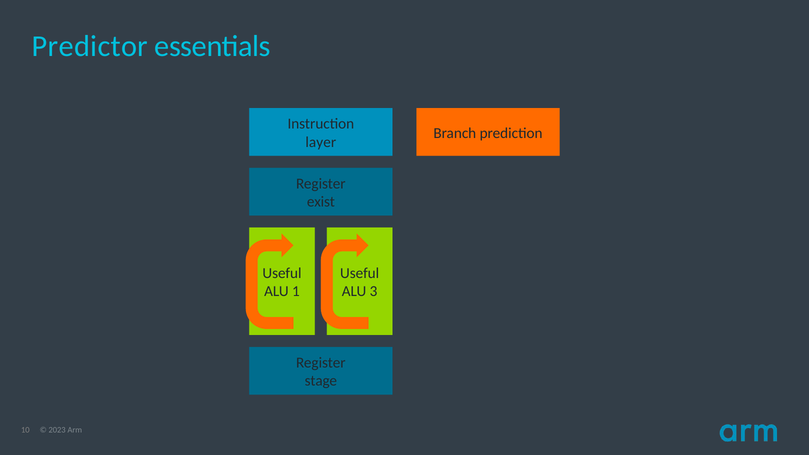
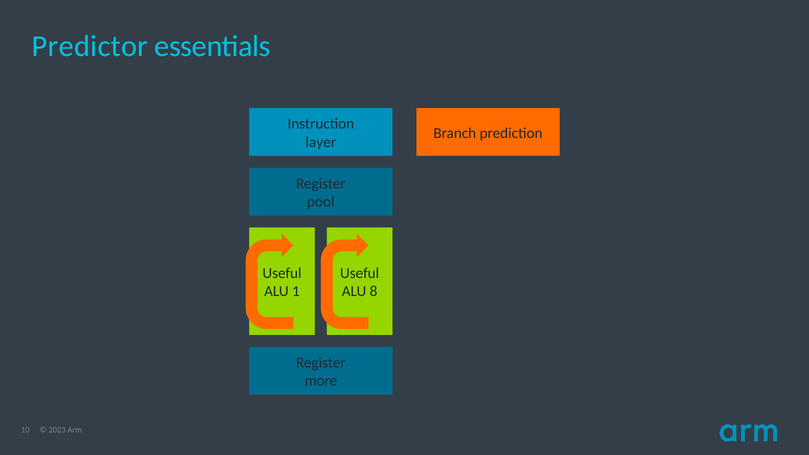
exist: exist -> pool
3: 3 -> 8
stage: stage -> more
